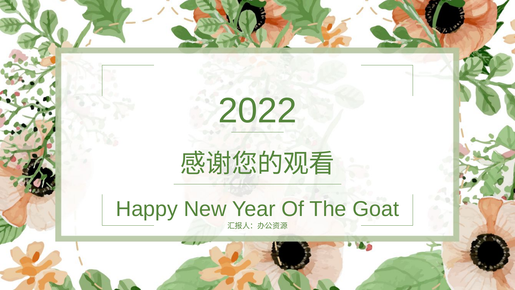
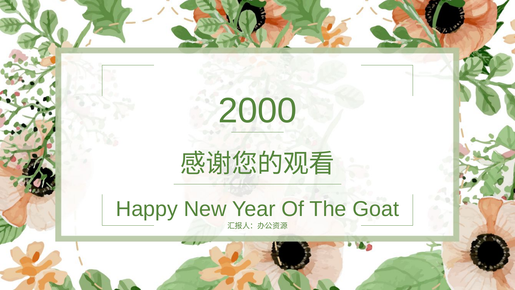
2022: 2022 -> 2000
